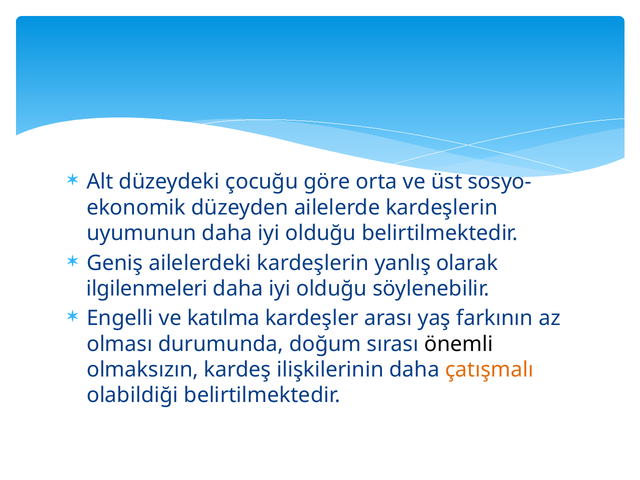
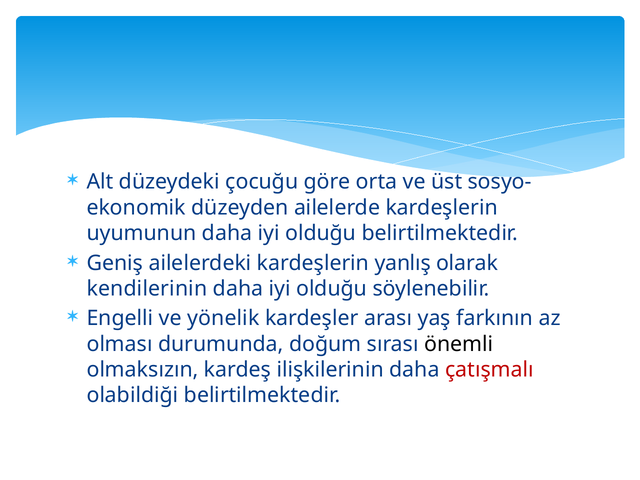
ilgilenmeleri: ilgilenmeleri -> kendilerinin
katılma: katılma -> yönelik
çatışmalı colour: orange -> red
